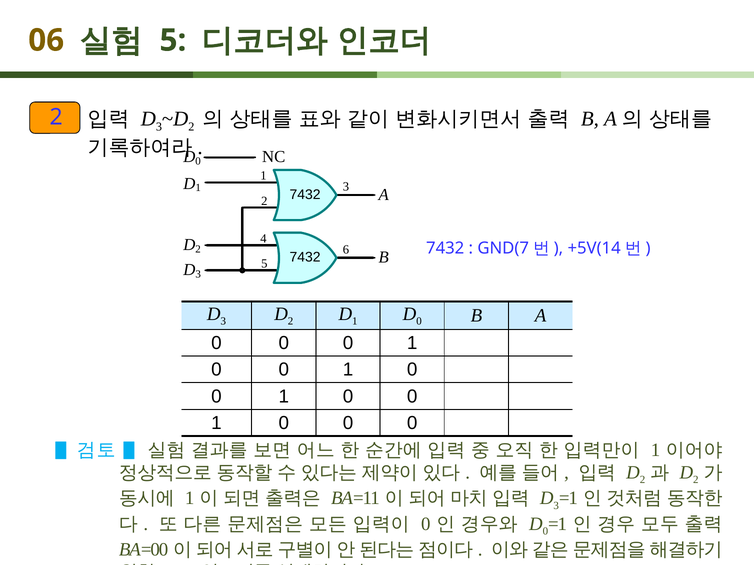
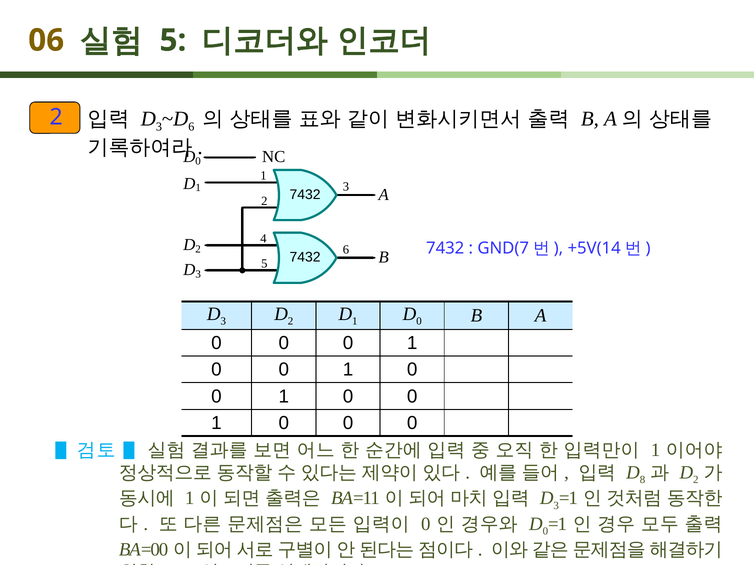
2 at (191, 127): 2 -> 6
2 at (642, 480): 2 -> 8
